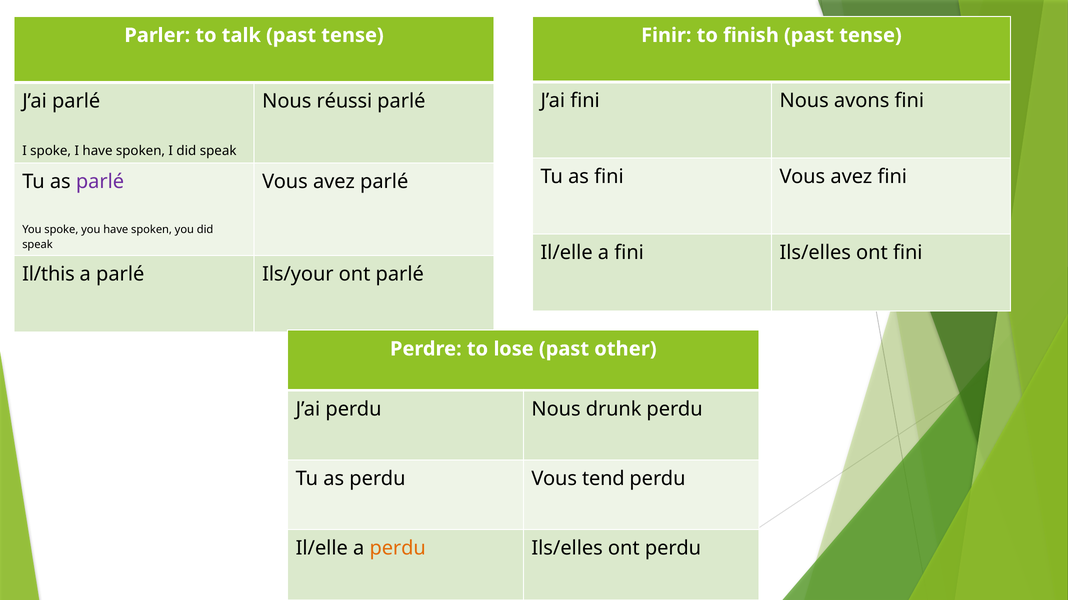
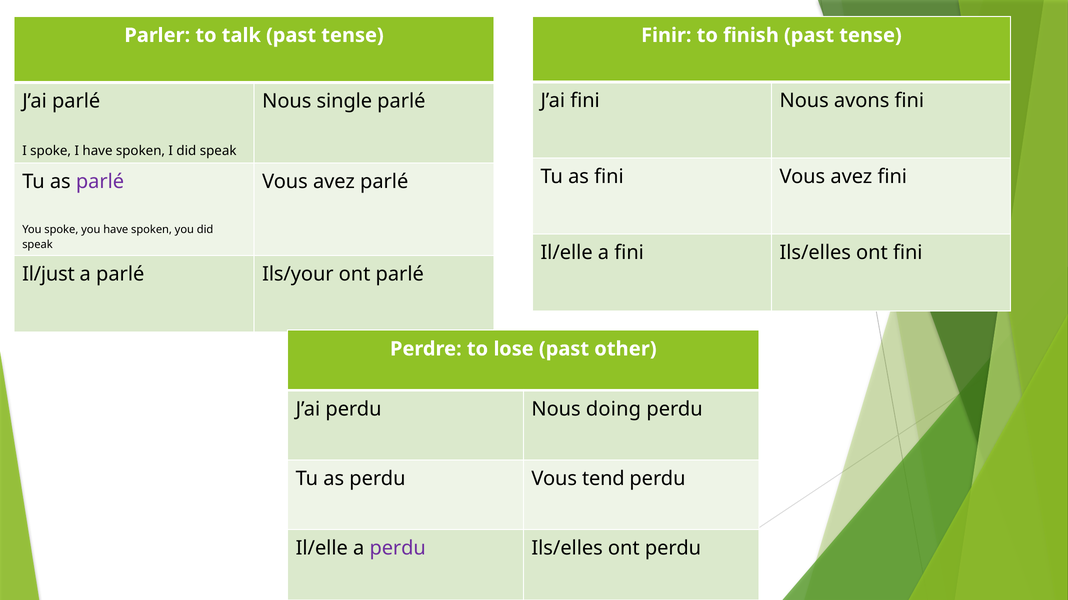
réussi: réussi -> single
Il/this: Il/this -> Il/just
drunk: drunk -> doing
perdu at (398, 549) colour: orange -> purple
